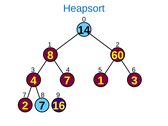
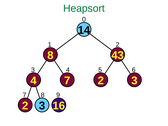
Heapsort colour: blue -> green
60: 60 -> 43
7 1: 1 -> 2
7 at (42, 106): 7 -> 3
